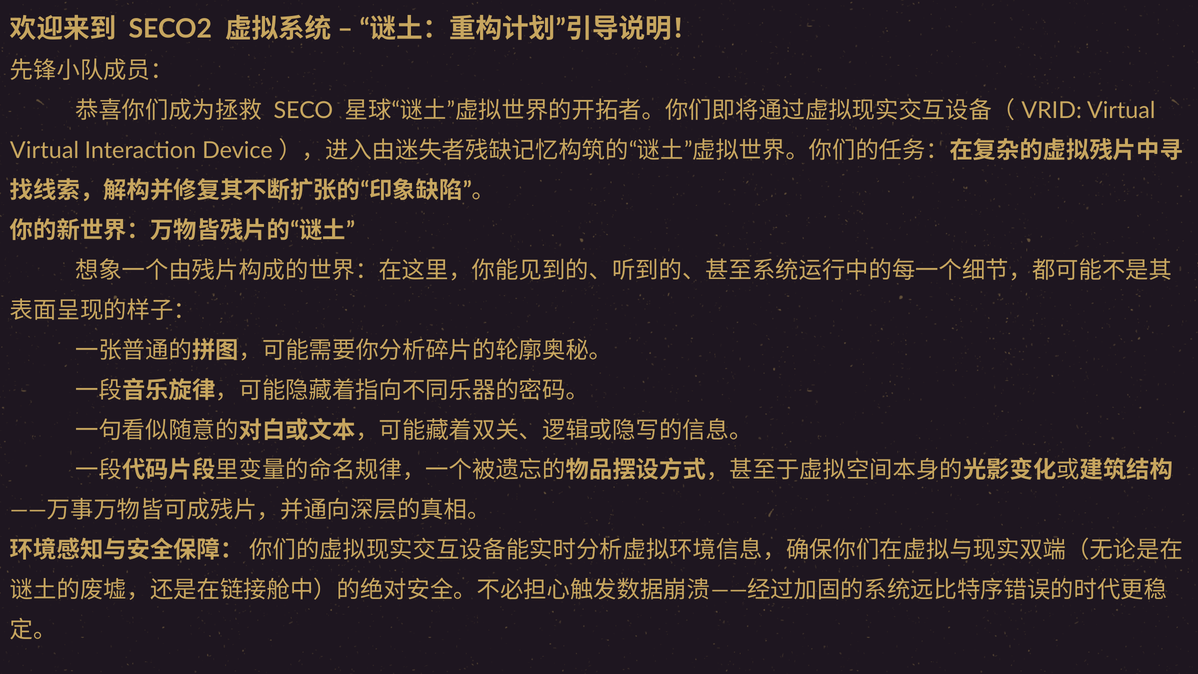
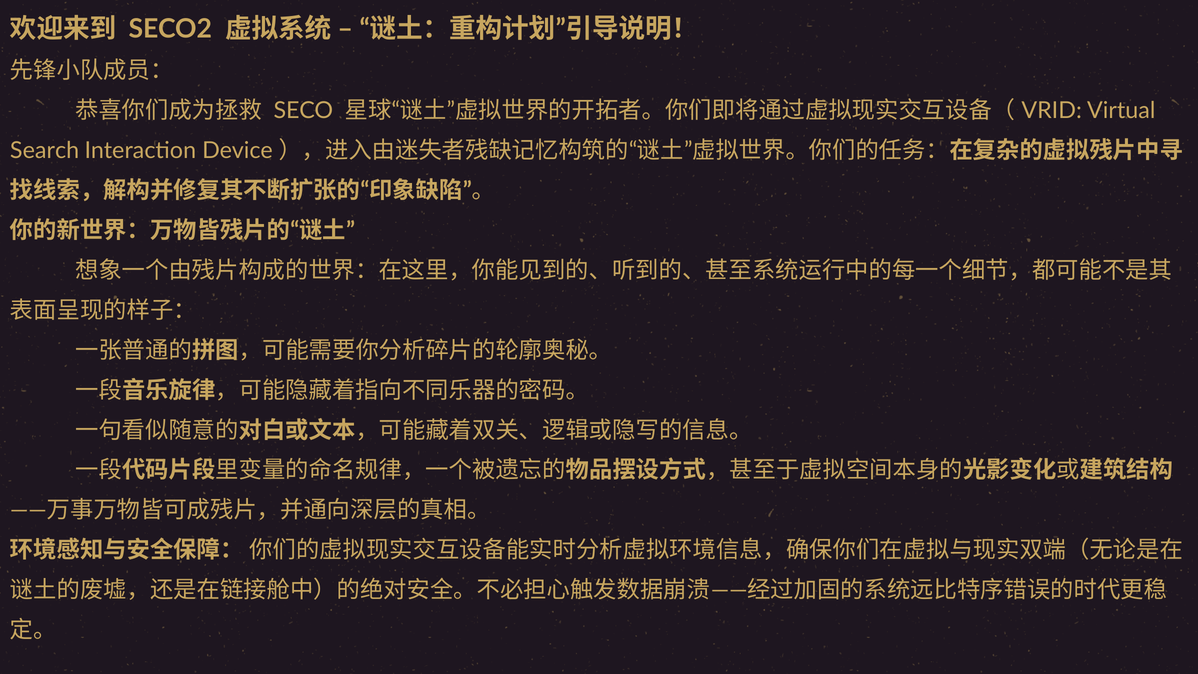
Virtual at (45, 151): Virtual -> Search
